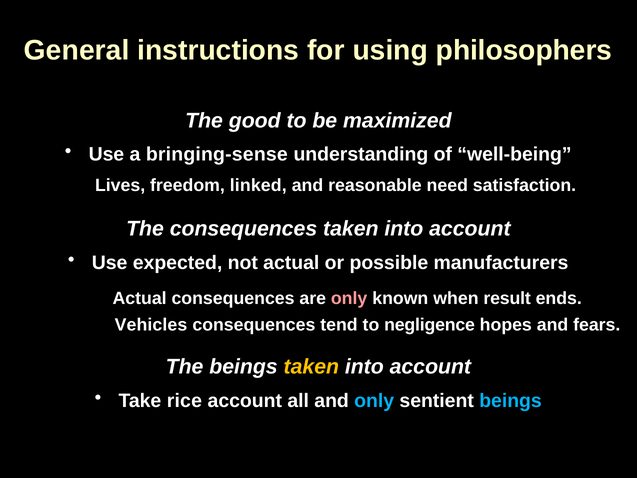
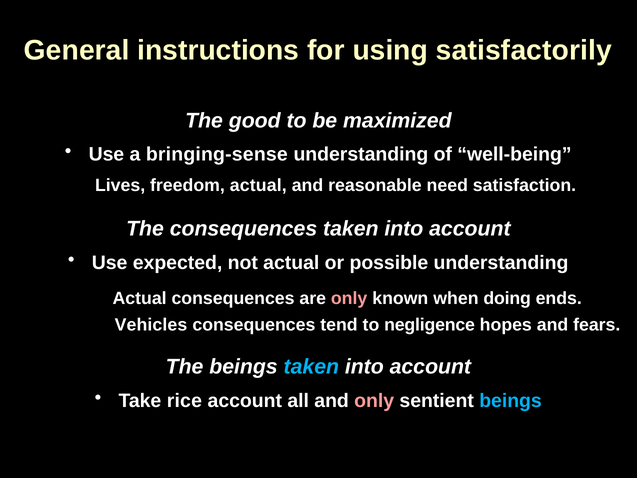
philosophers: philosophers -> satisfactorily
freedom linked: linked -> actual
possible manufacturers: manufacturers -> understanding
result: result -> doing
taken at (311, 366) colour: yellow -> light blue
only at (374, 401) colour: light blue -> pink
